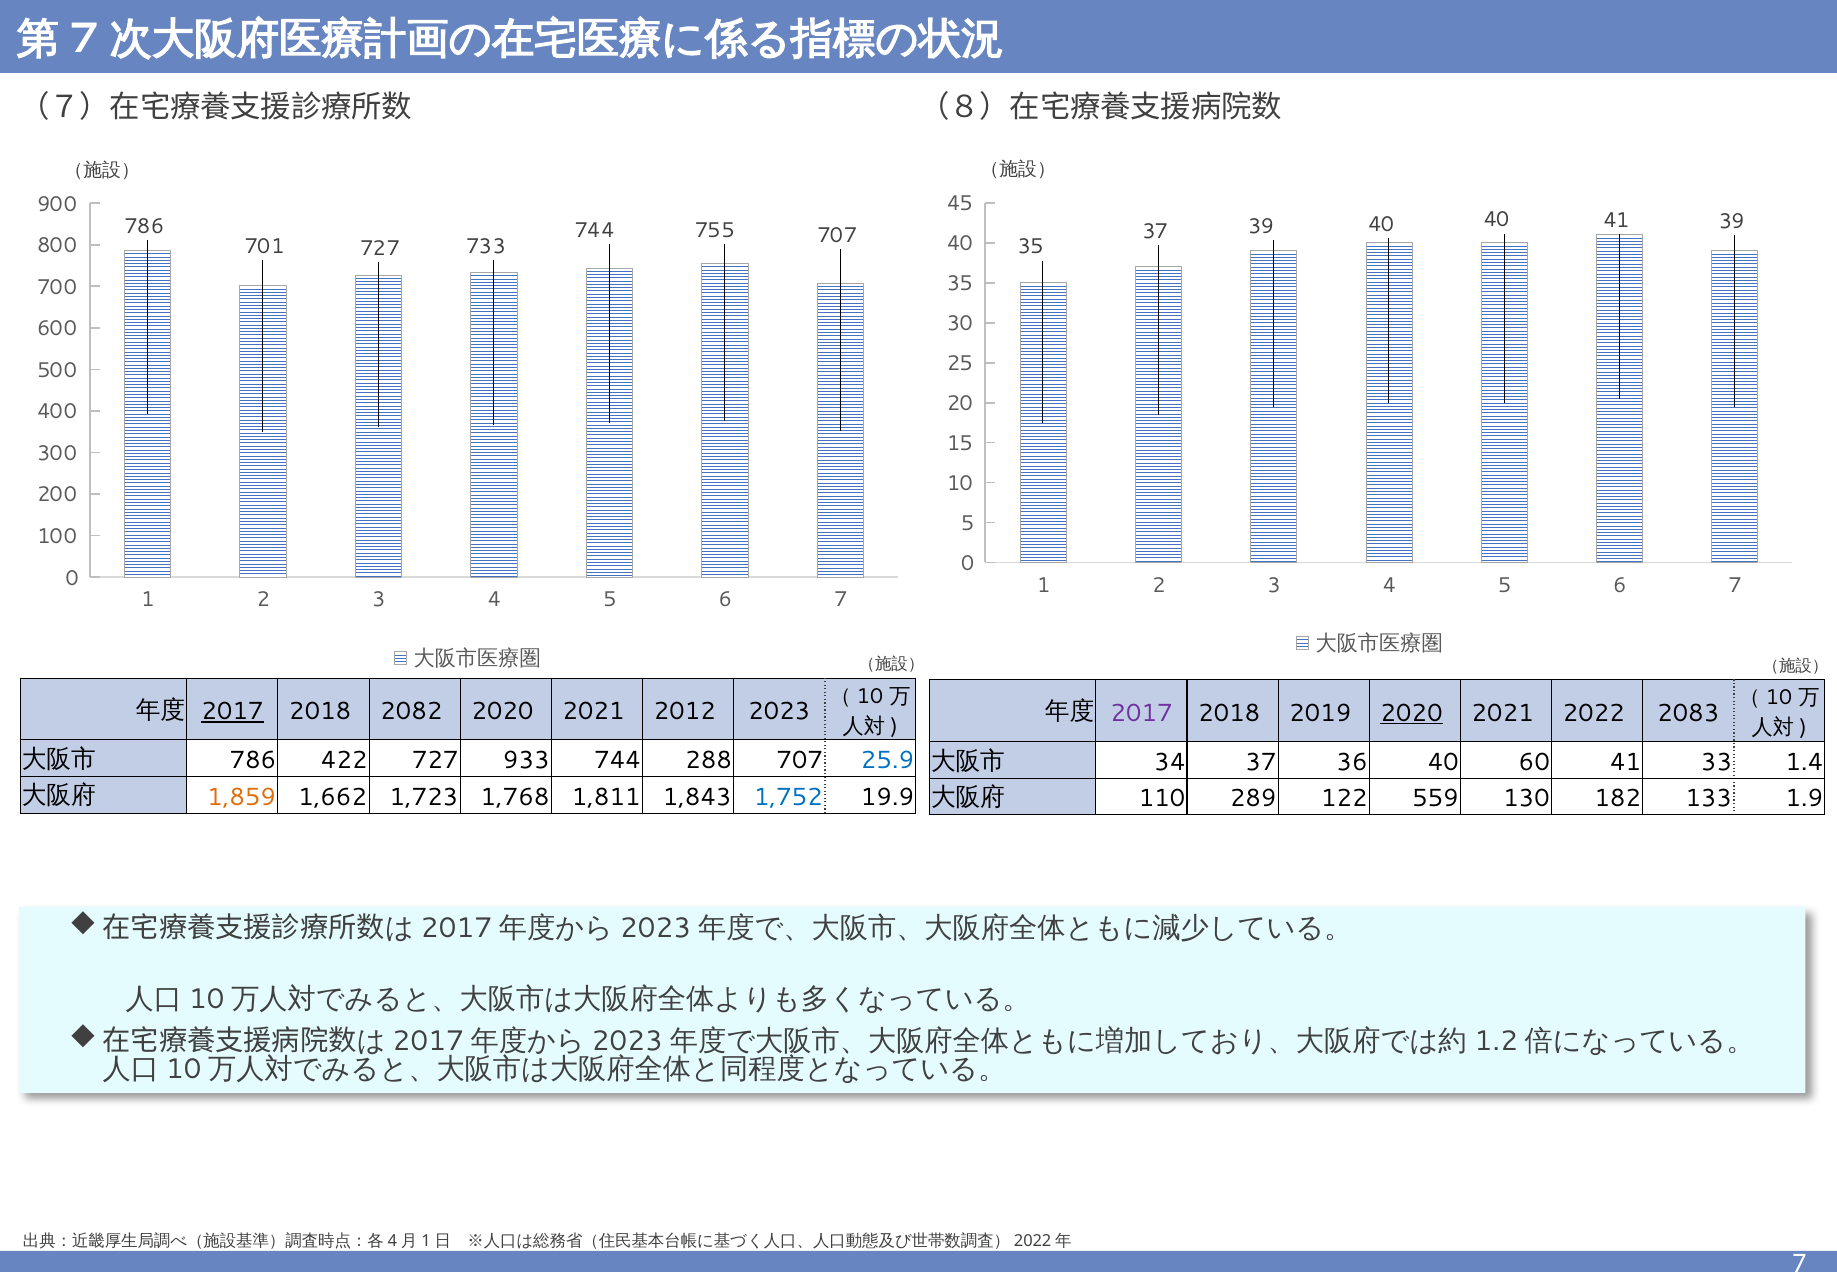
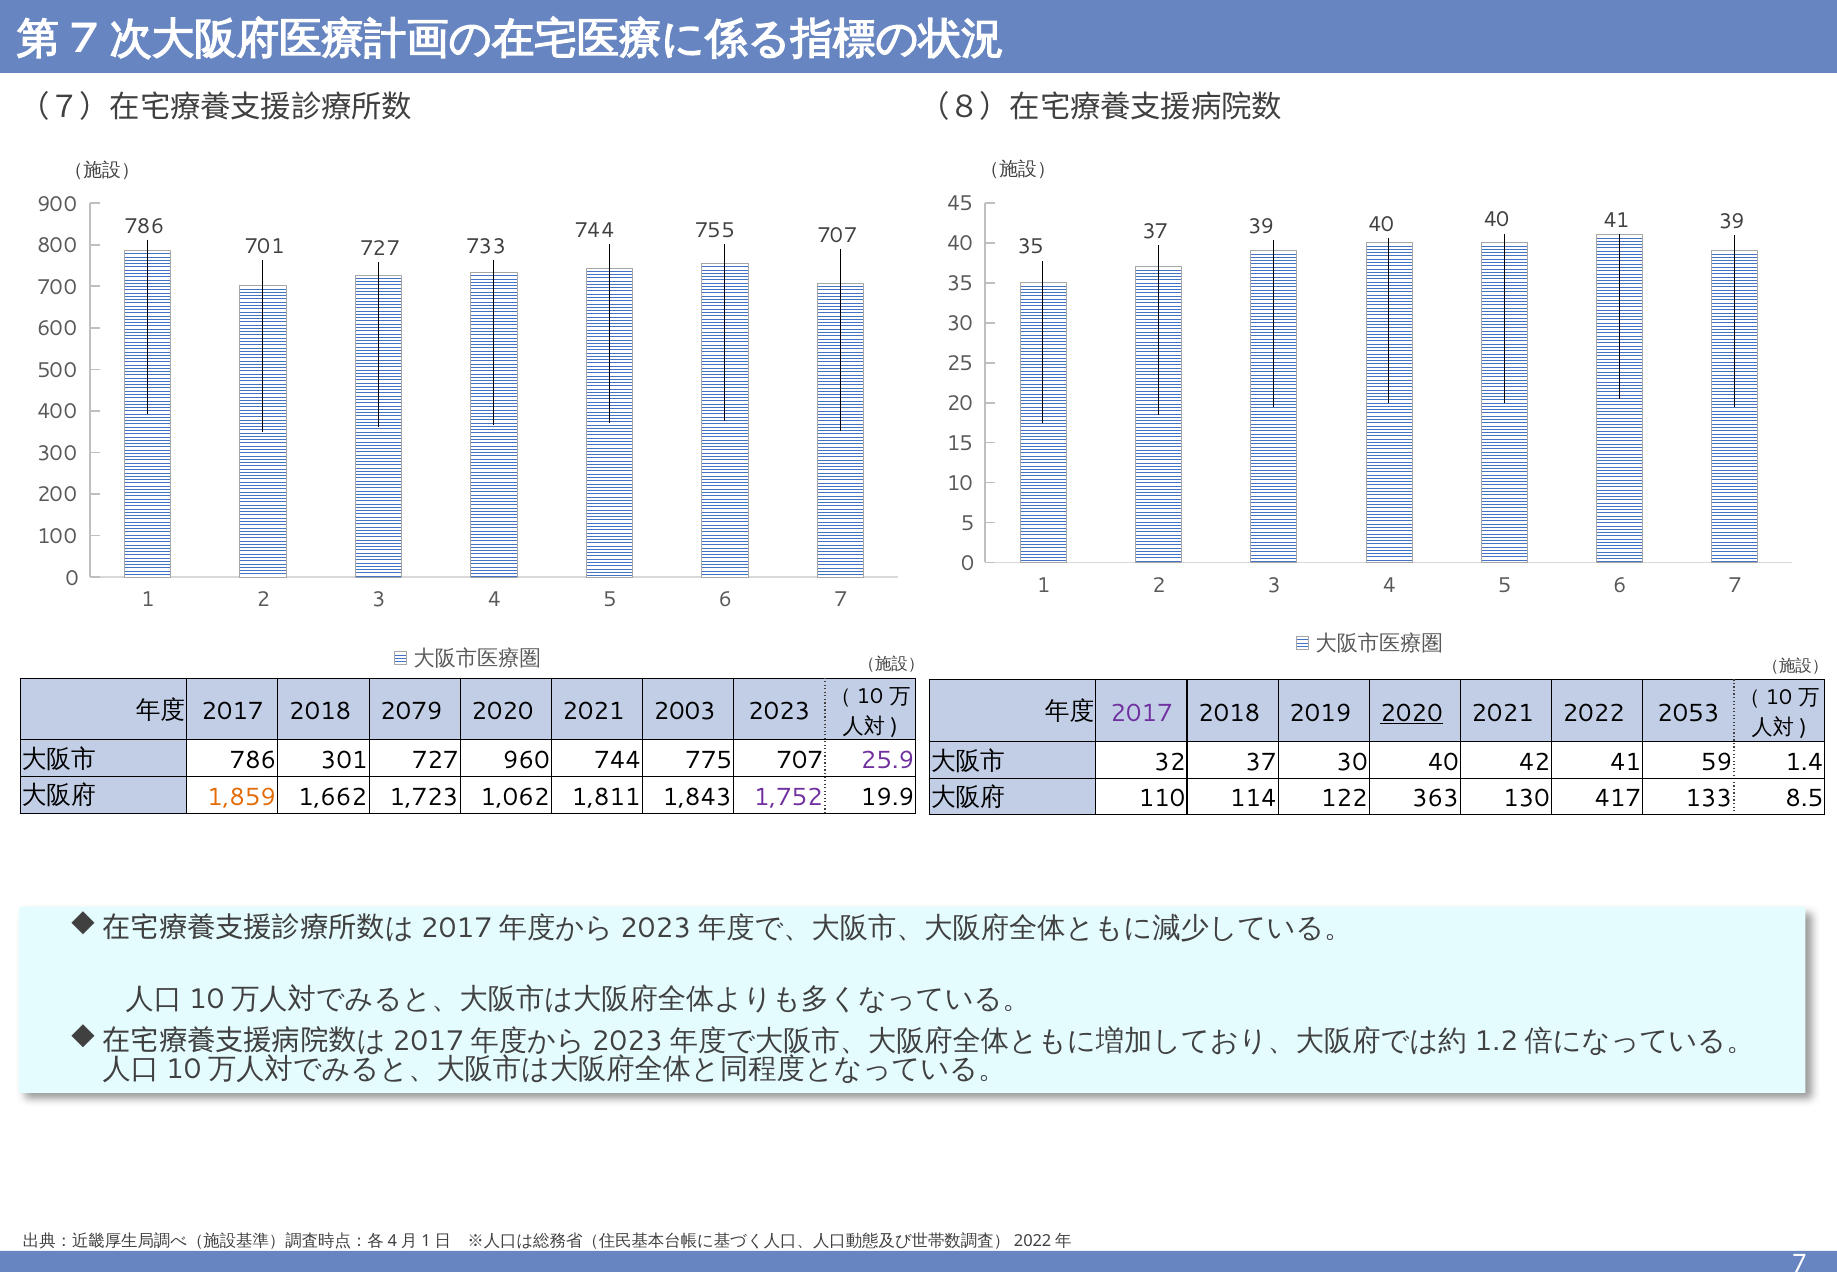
2017 at (232, 711) underline: present -> none
2082: 2082 -> 2079
2012: 2012 -> 2003
2083: 2083 -> 2053
422: 422 -> 301
933: 933 -> 960
288: 288 -> 775
25.9 colour: blue -> purple
34: 34 -> 32
37 36: 36 -> 30
60: 60 -> 42
33: 33 -> 59
1,768: 1,768 -> 1,062
1,752 colour: blue -> purple
289: 289 -> 114
559: 559 -> 363
182: 182 -> 417
1.9: 1.9 -> 8.5
